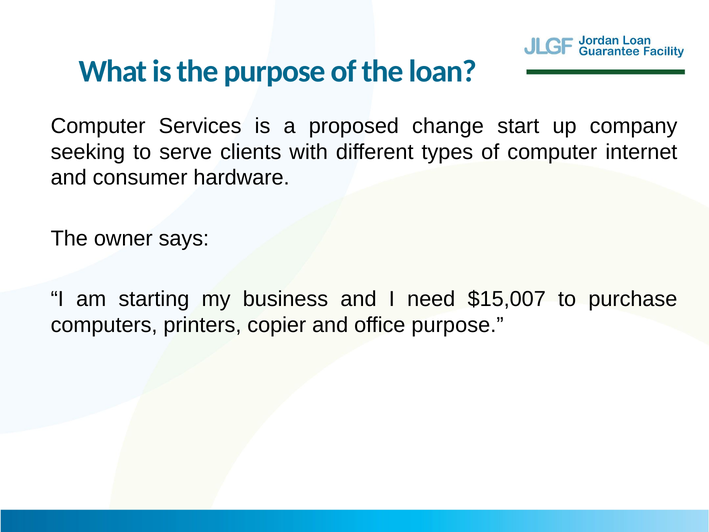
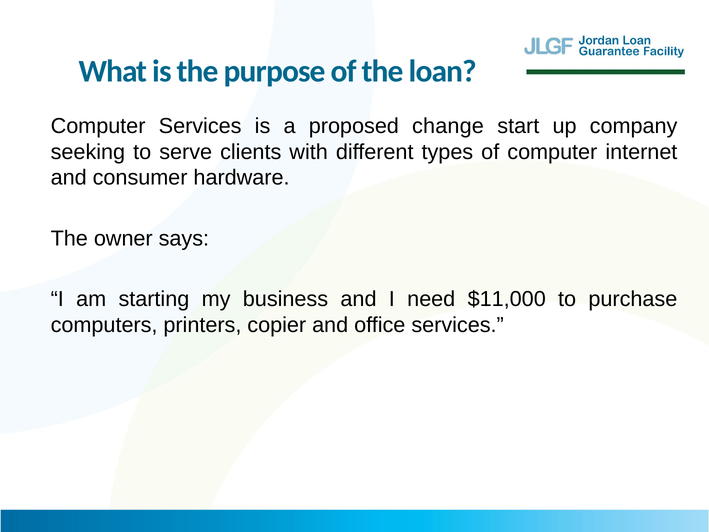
$15,007: $15,007 -> $11,000
office purpose: purpose -> services
